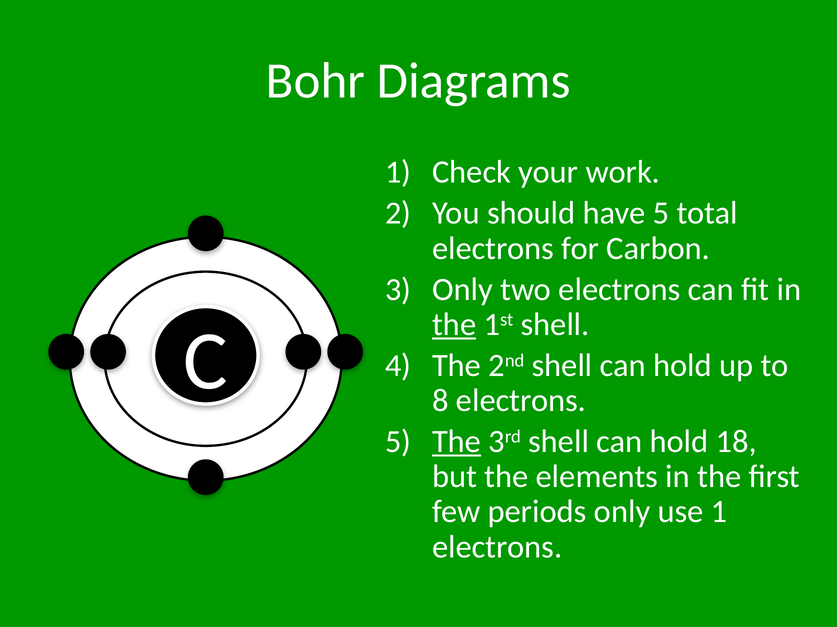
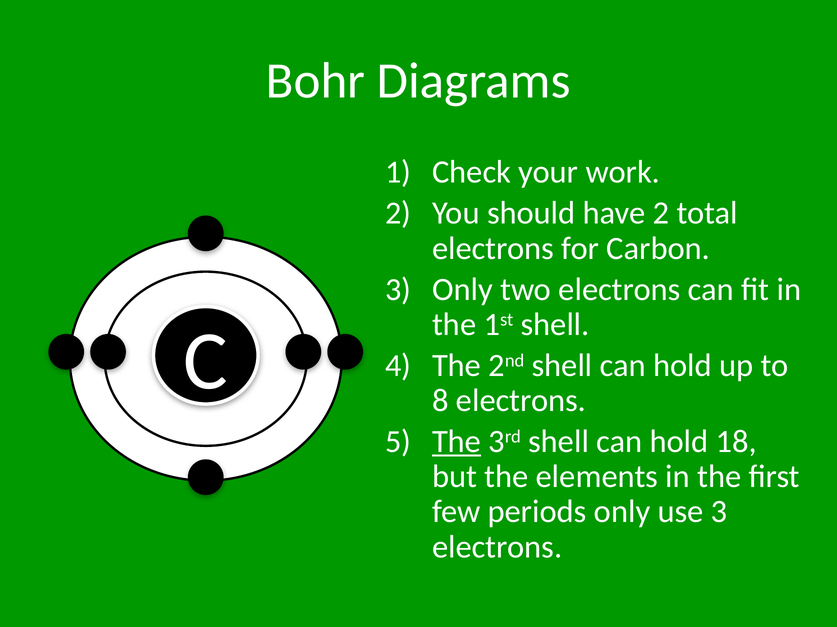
have 5: 5 -> 2
the at (454, 325) underline: present -> none
use 1: 1 -> 3
